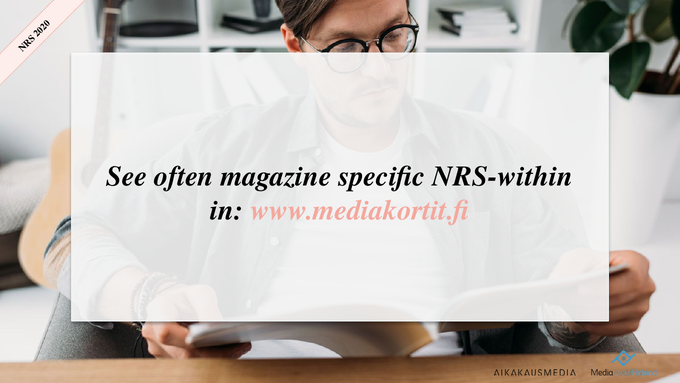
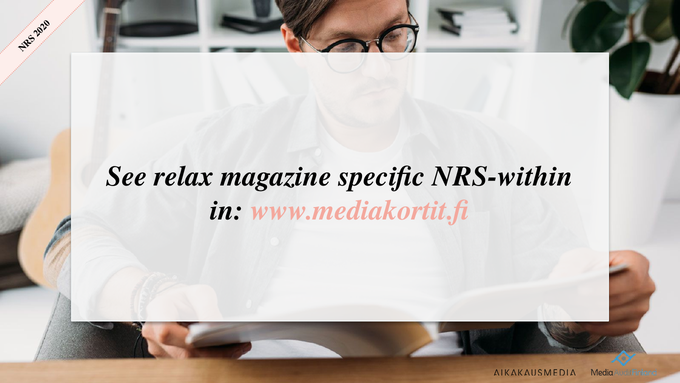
often: often -> relax
